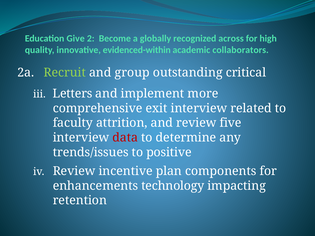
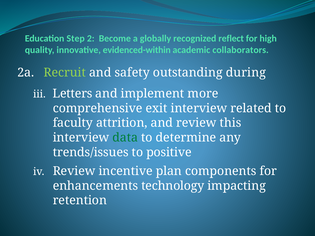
Give: Give -> Step
across: across -> reflect
group: group -> safety
critical: critical -> during
five: five -> this
data colour: red -> green
